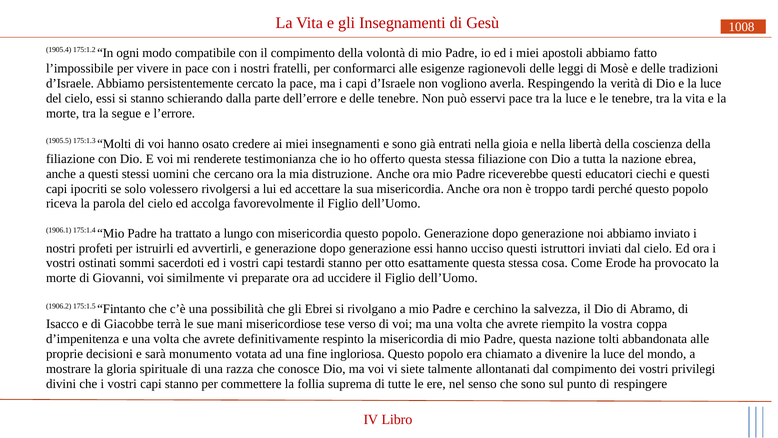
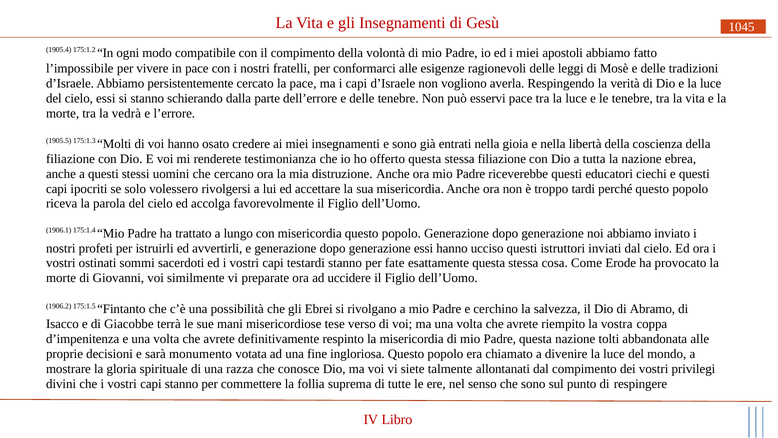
1008: 1008 -> 1045
segue: segue -> vedrà
otto: otto -> fate
